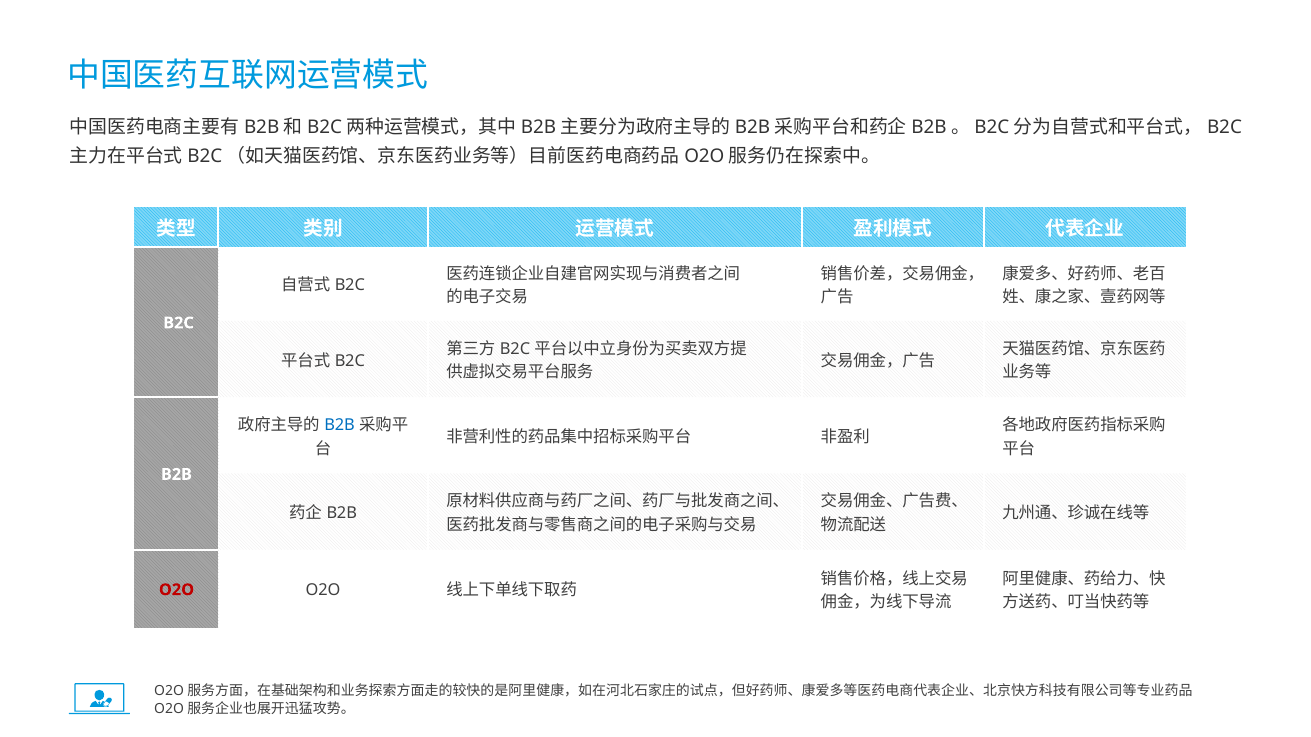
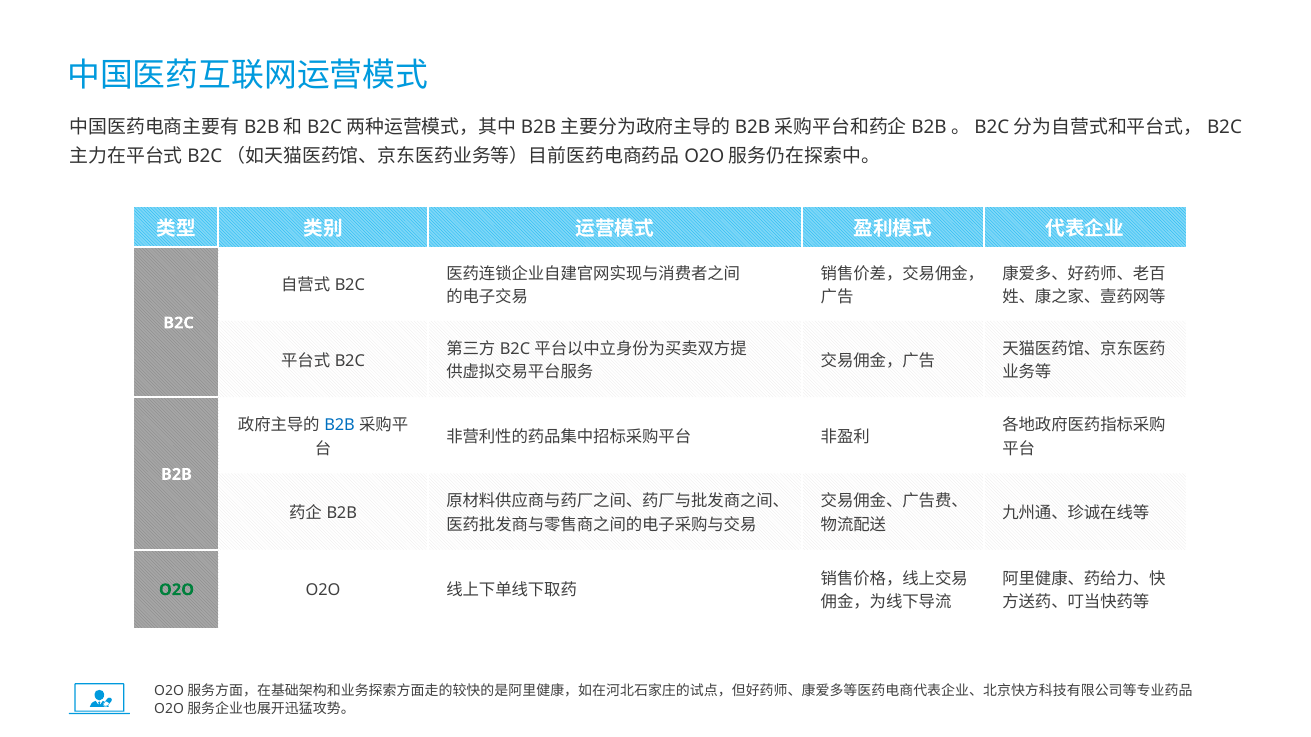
O2O at (177, 590) colour: red -> green
